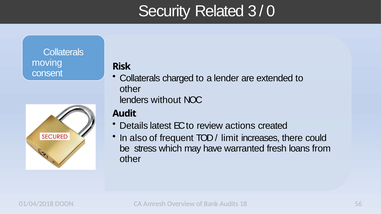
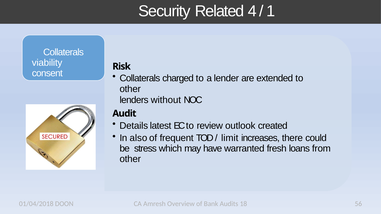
3: 3 -> 4
0: 0 -> 1
moving: moving -> viability
actions: actions -> outlook
